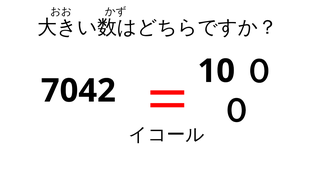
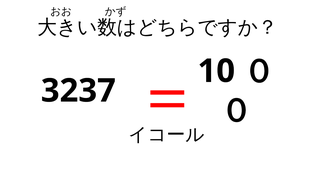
7042: 7042 -> 3237
